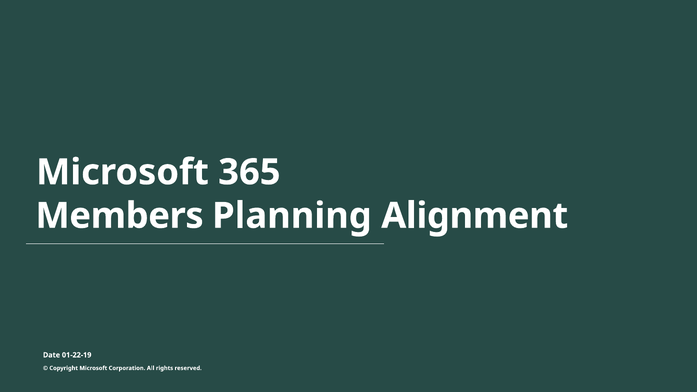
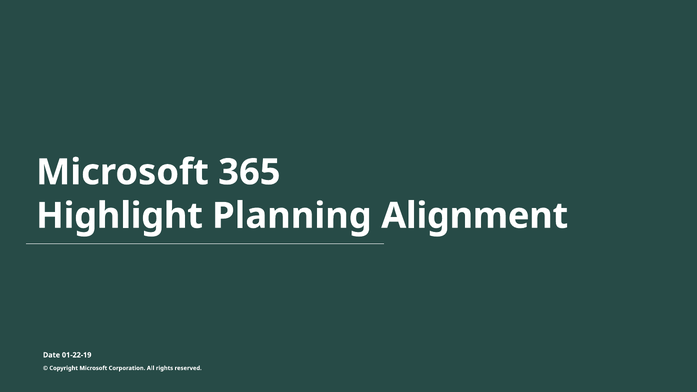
Members: Members -> Highlight
